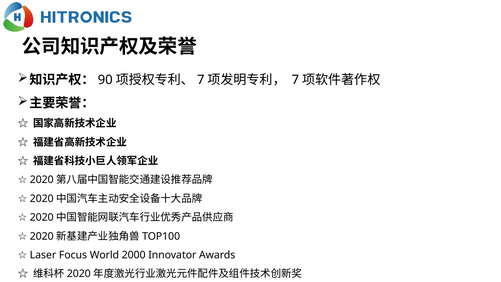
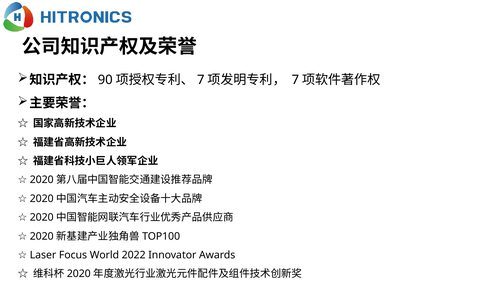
2000: 2000 -> 2022
